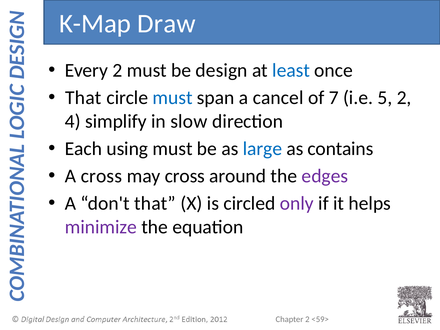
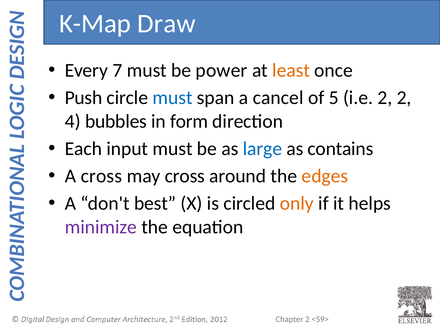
Every 2: 2 -> 7
design: design -> power
least colour: blue -> orange
That at (83, 98): That -> Push
7: 7 -> 5
i.e 5: 5 -> 2
simplify: simplify -> bubbles
slow: slow -> form
using: using -> input
edges colour: purple -> orange
don't that: that -> best
only colour: purple -> orange
